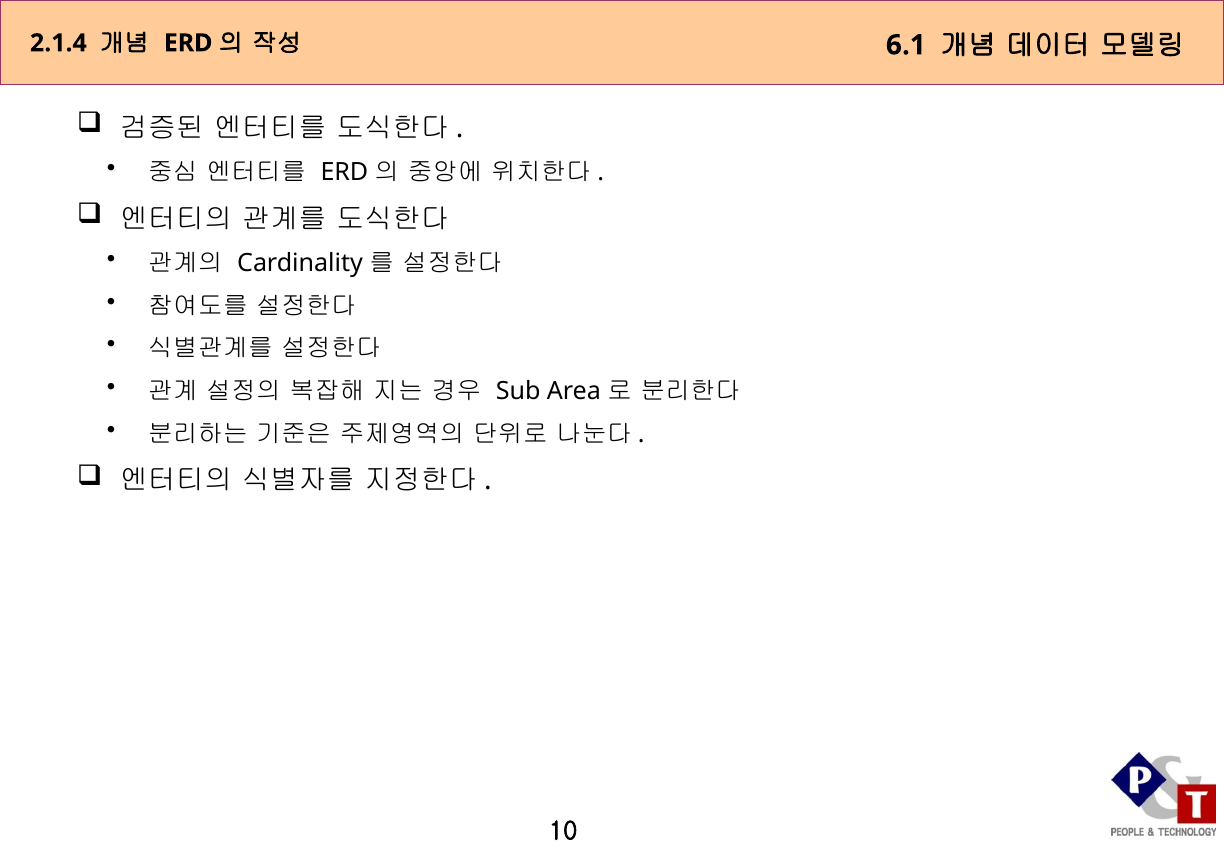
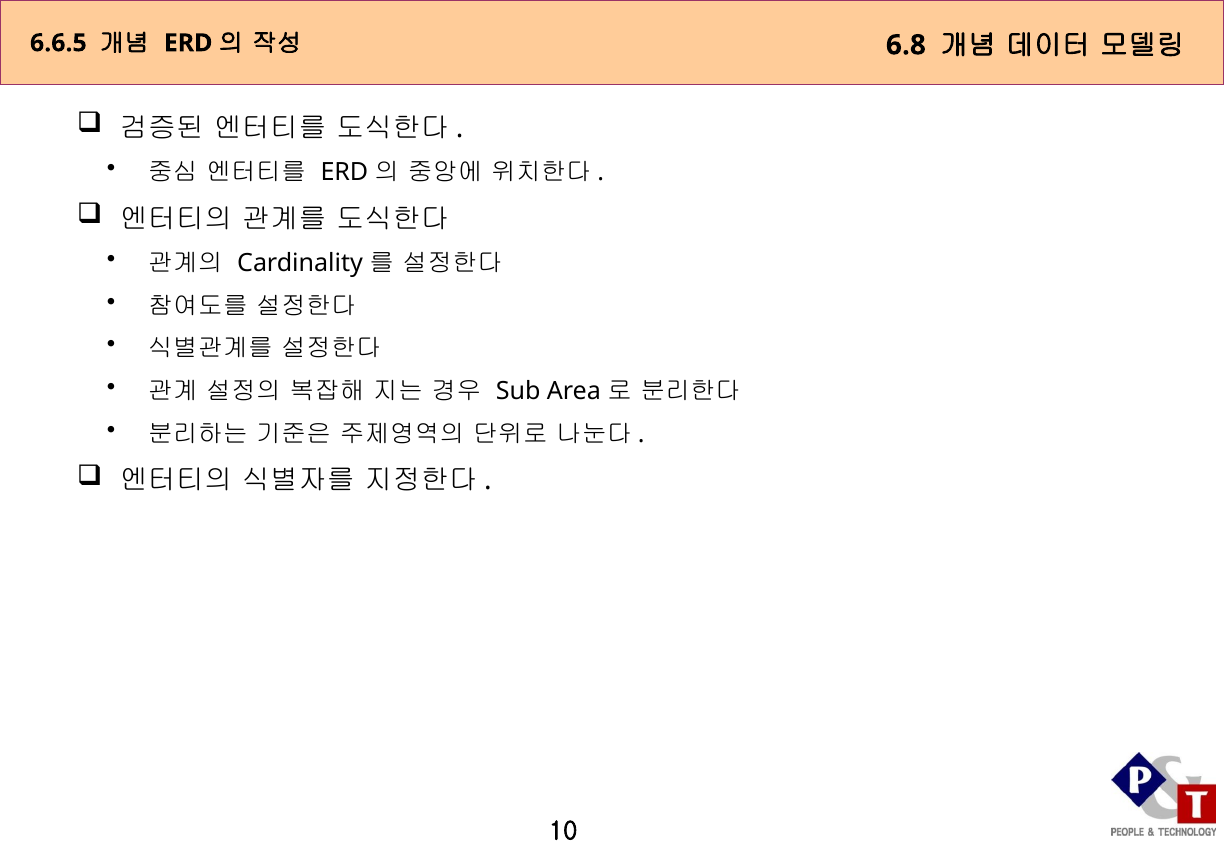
2.1.4: 2.1.4 -> 6.6.5
6.1: 6.1 -> 6.8
